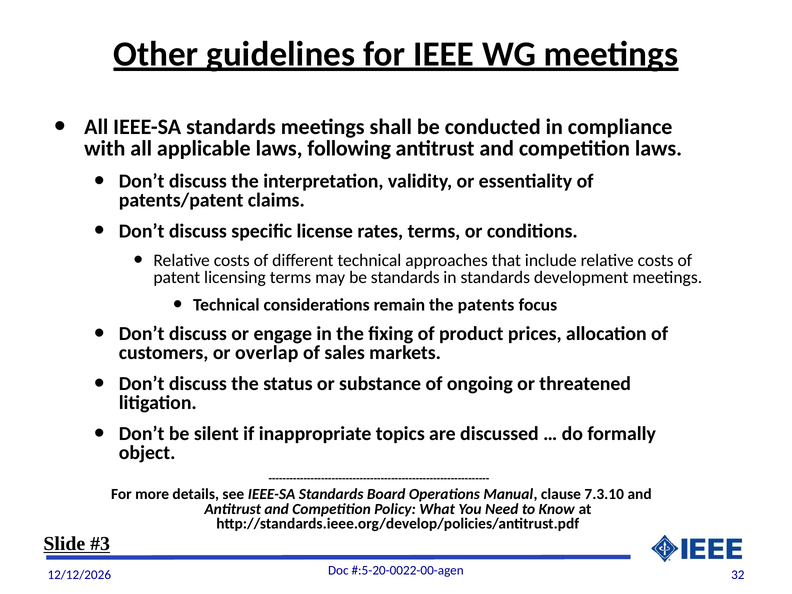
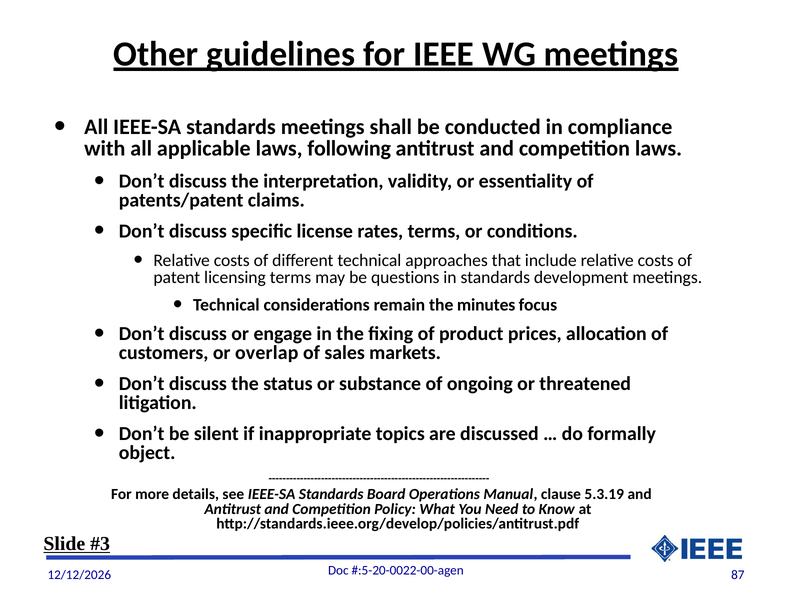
be standards: standards -> questions
patents: patents -> minutes
7.3.10: 7.3.10 -> 5.3.19
32: 32 -> 87
